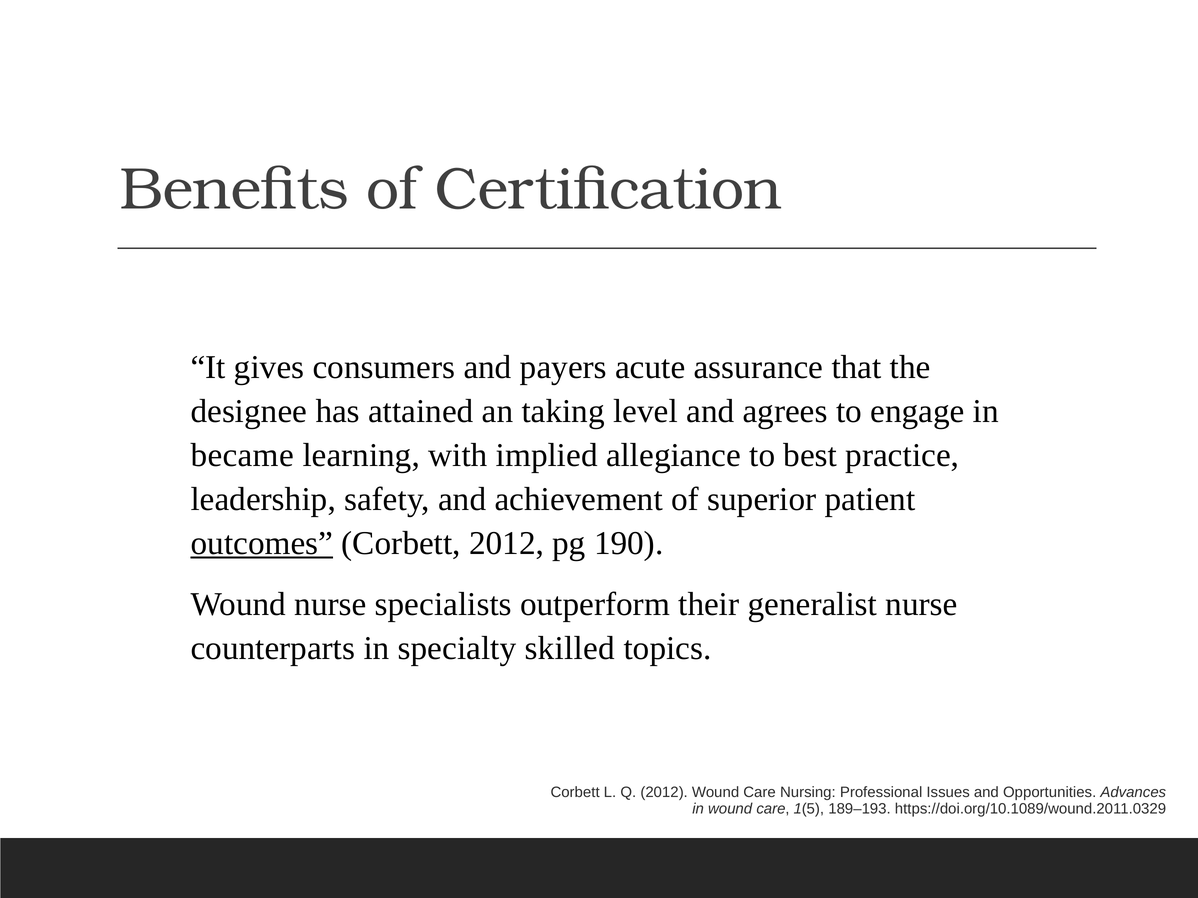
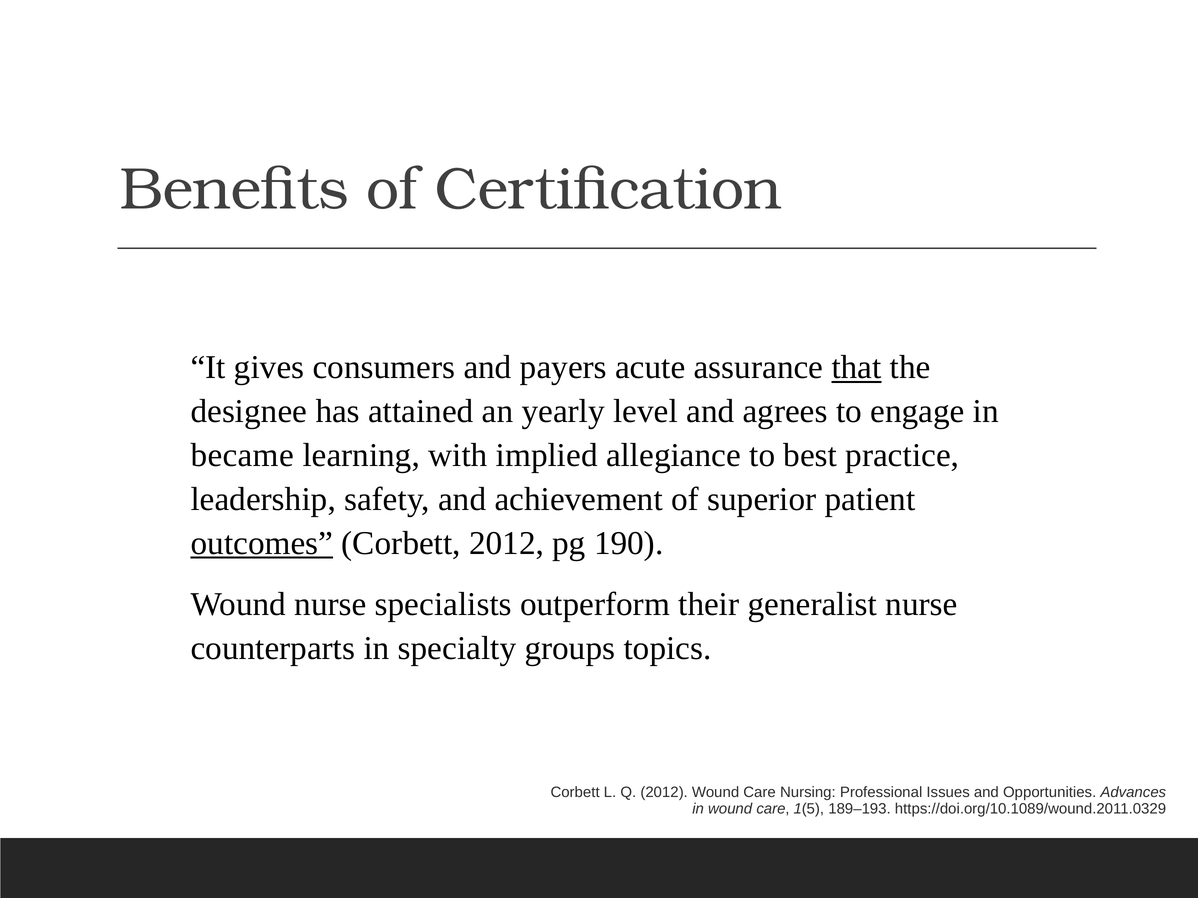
that underline: none -> present
taking: taking -> yearly
skilled: skilled -> groups
